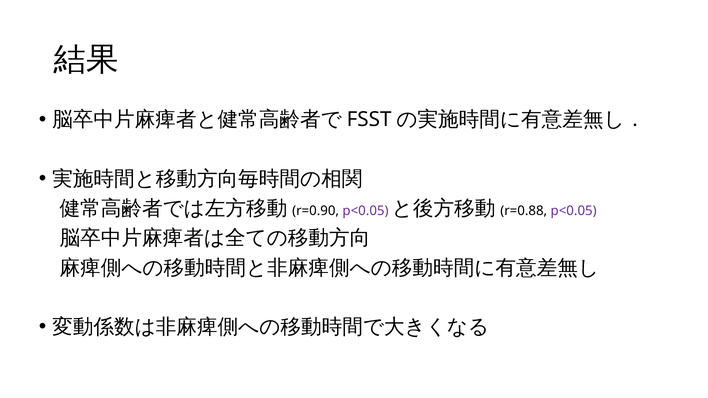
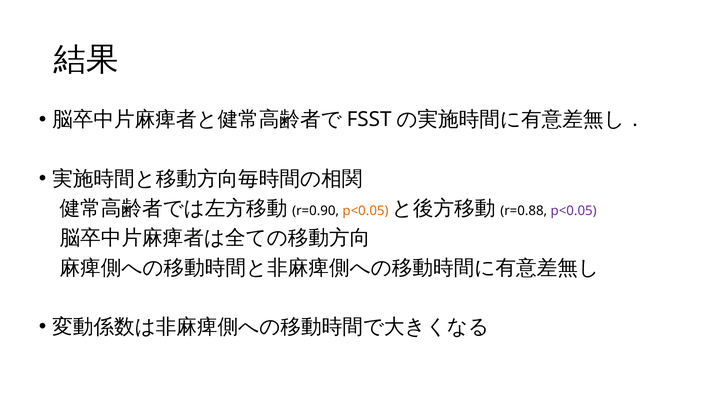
p<0.05 at (366, 211) colour: purple -> orange
